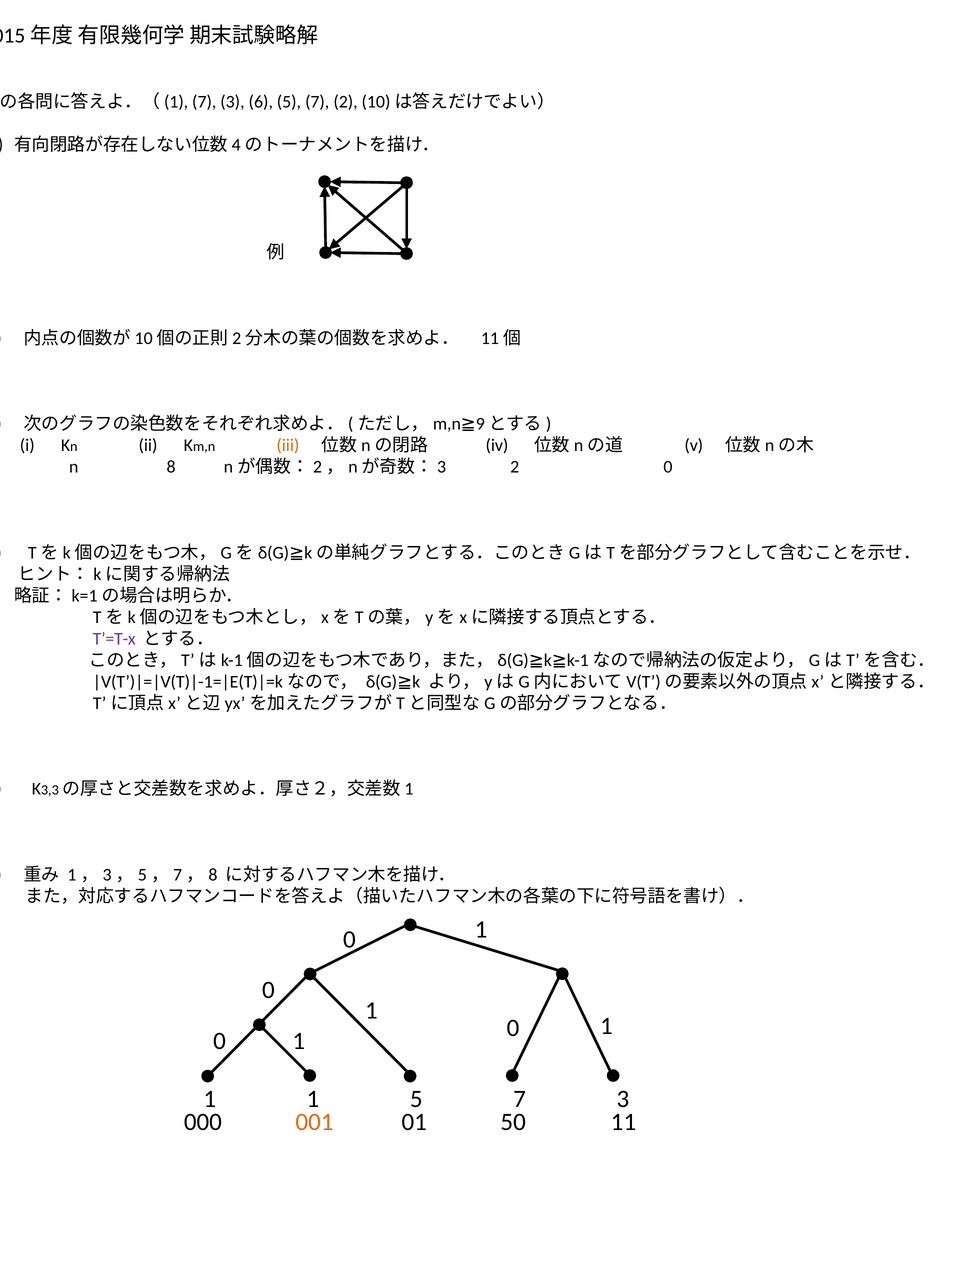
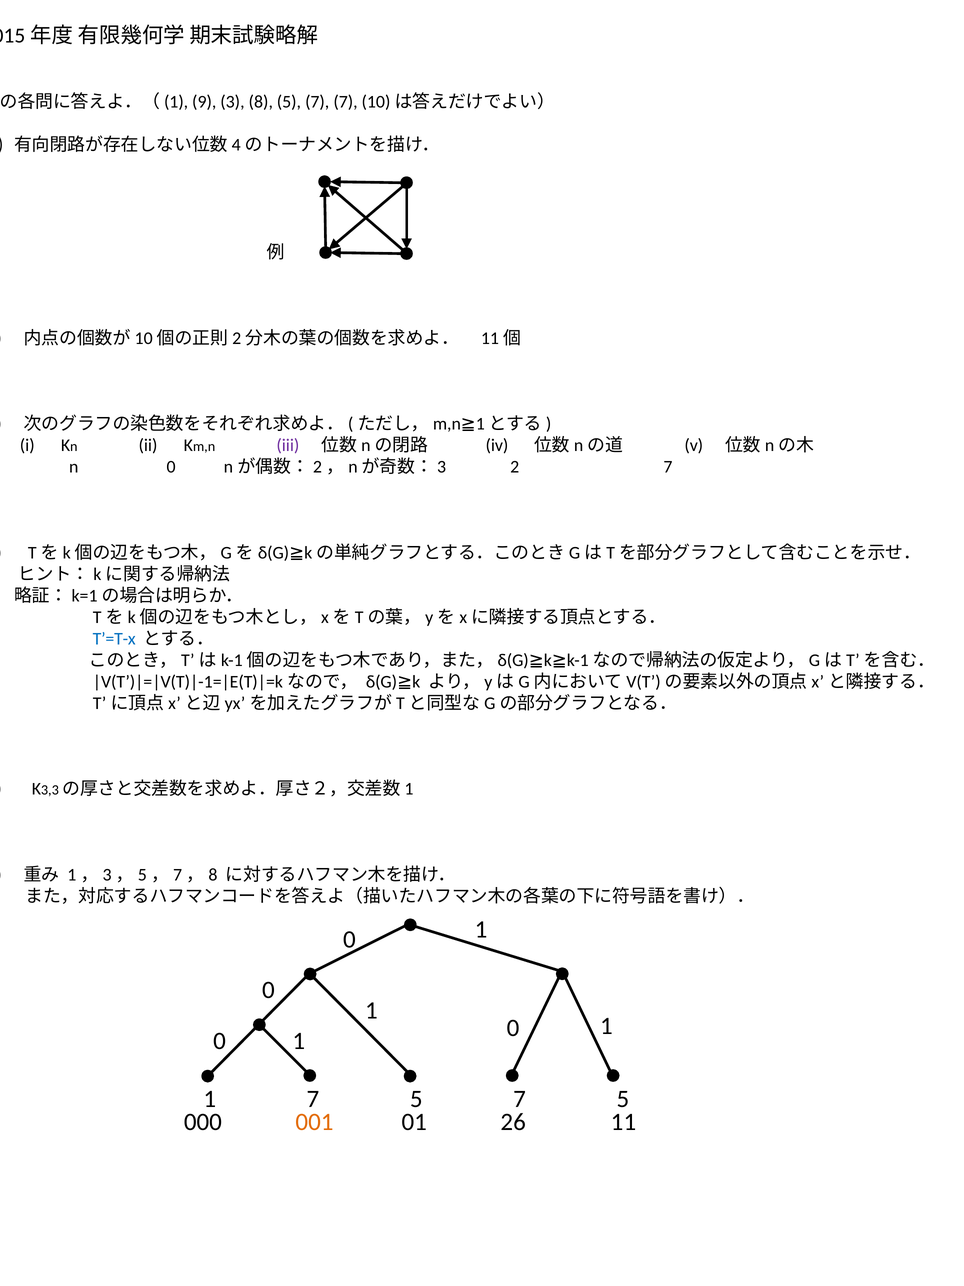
7 at (204, 102): 7 -> 9
3 6: 6 -> 8
7 2: 2 -> 7
9 at (480, 424): 9 -> 1
iii colour: orange -> purple
n 8: 8 -> 0
2 0: 0 -> 7
T’=T-x colour: purple -> blue
1 at (313, 1098): 1 -> 7
5 7 3: 3 -> 5
50: 50 -> 26
